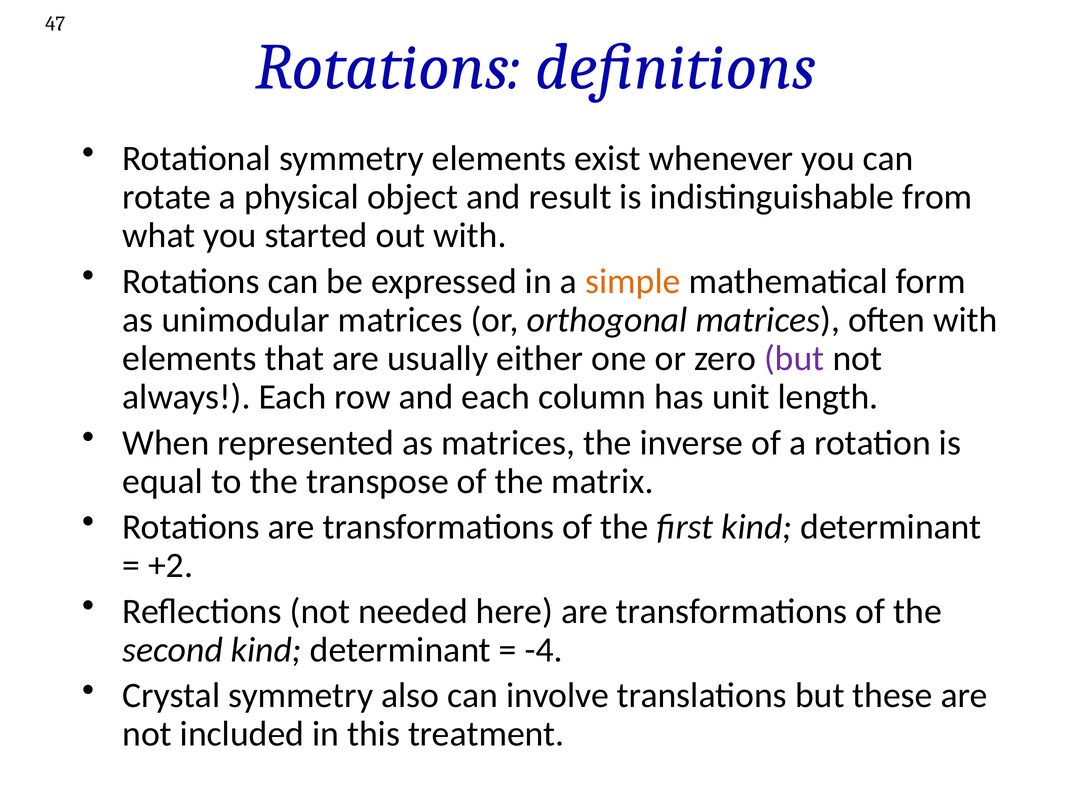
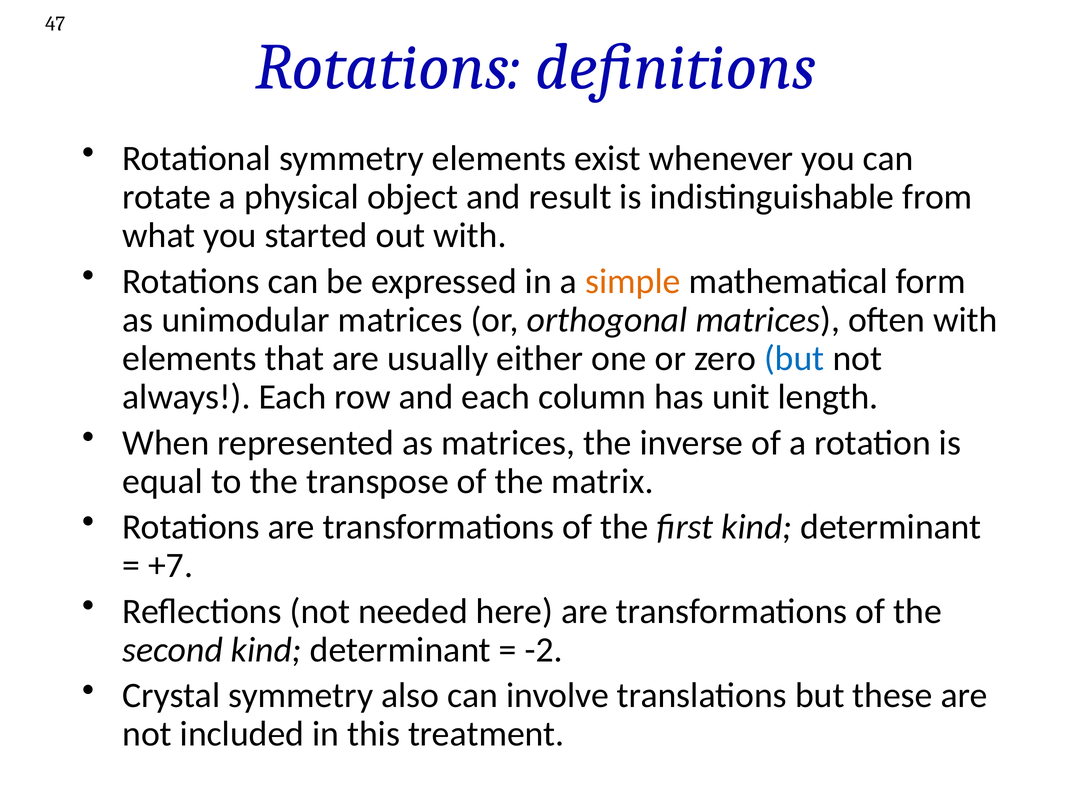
but at (794, 358) colour: purple -> blue
+2: +2 -> +7
-4: -4 -> -2
